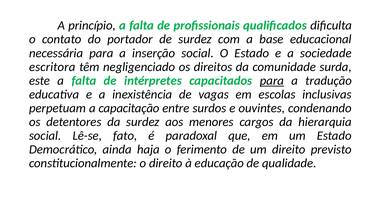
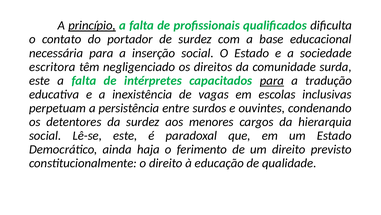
princípio underline: none -> present
capacitação: capacitação -> persistência
Lê-se fato: fato -> este
